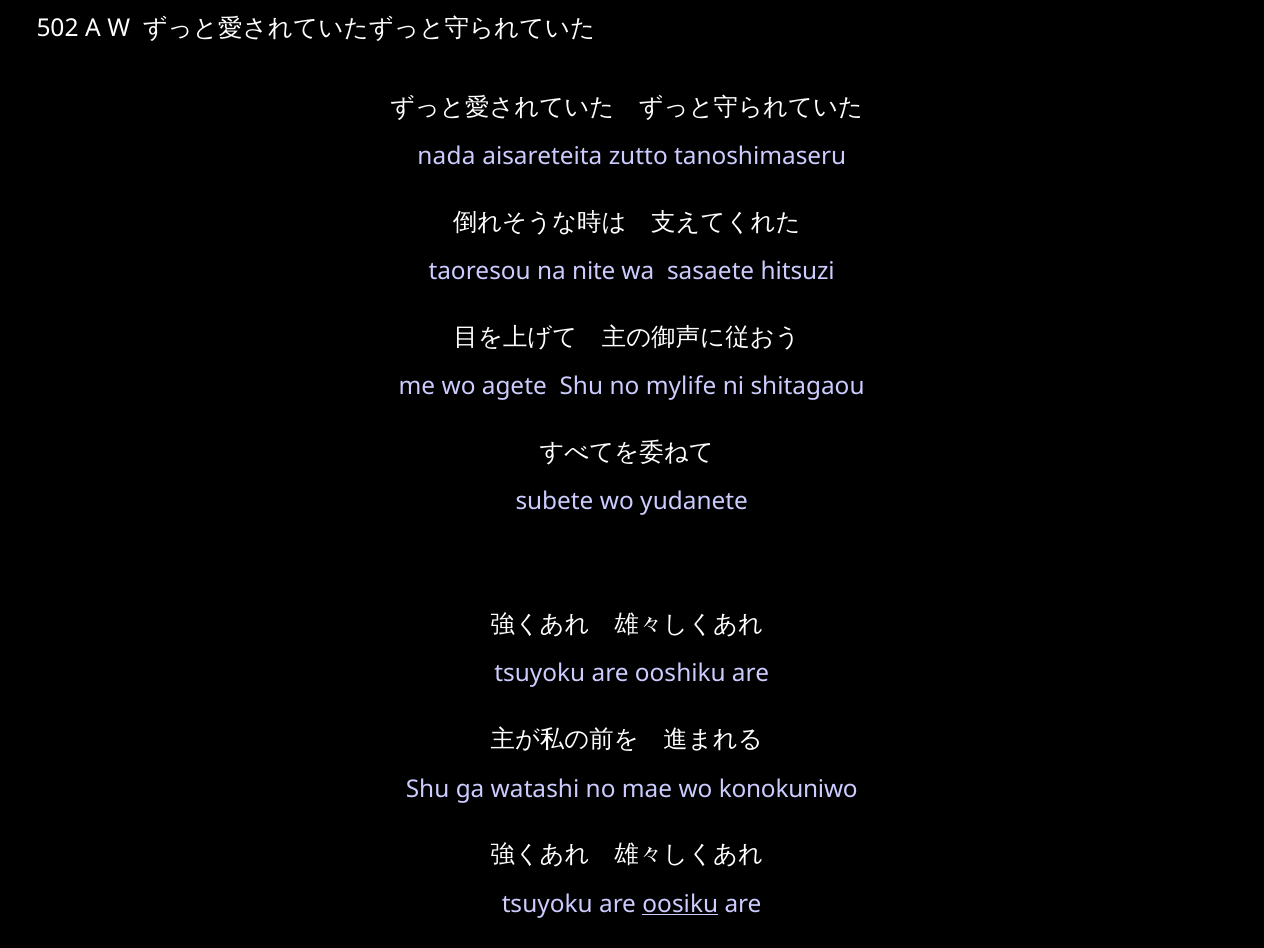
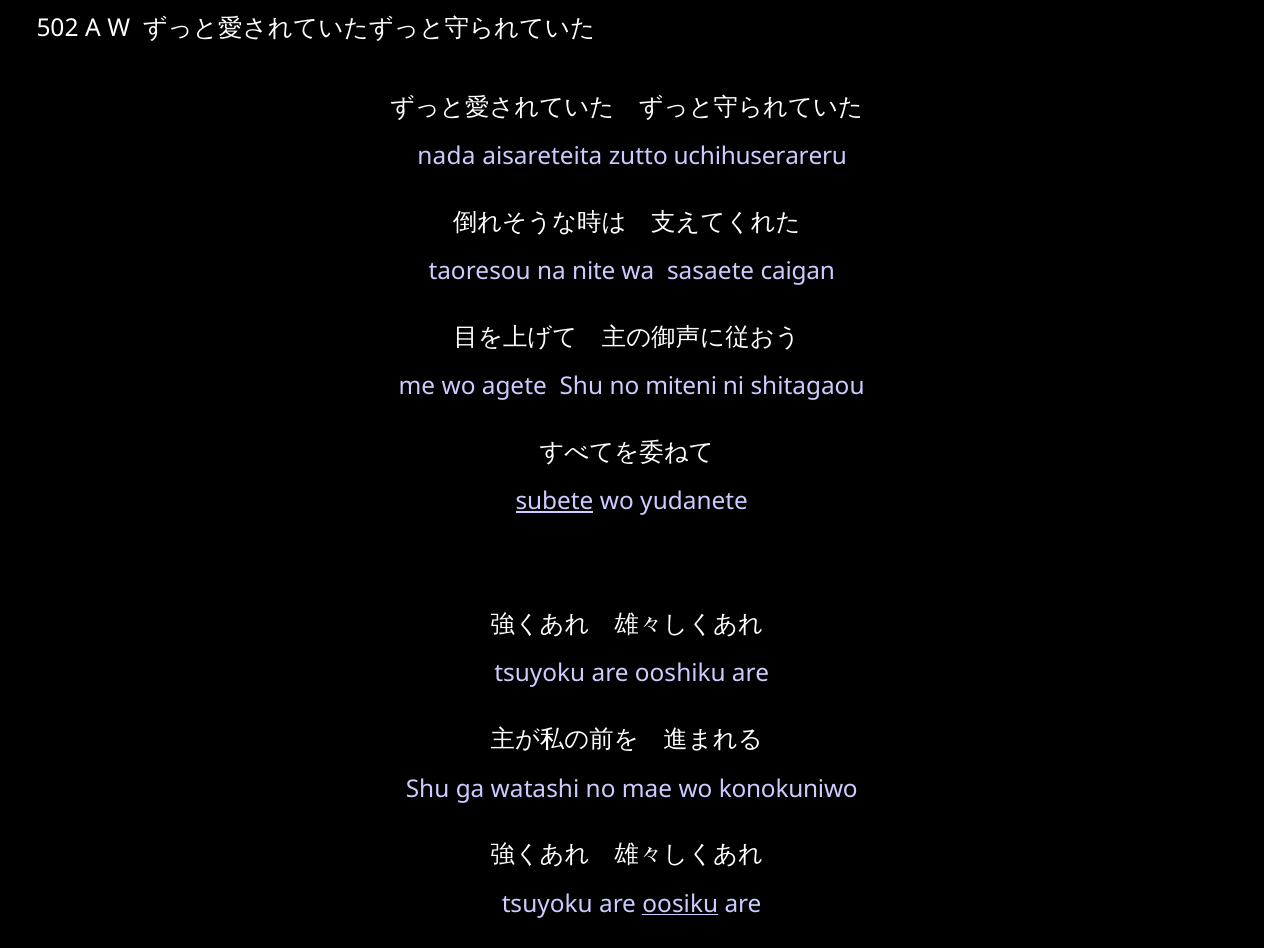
tanoshimaseru: tanoshimaseru -> uchihuserareru
hitsuzi: hitsuzi -> caigan
mylife: mylife -> miteni
subete underline: none -> present
